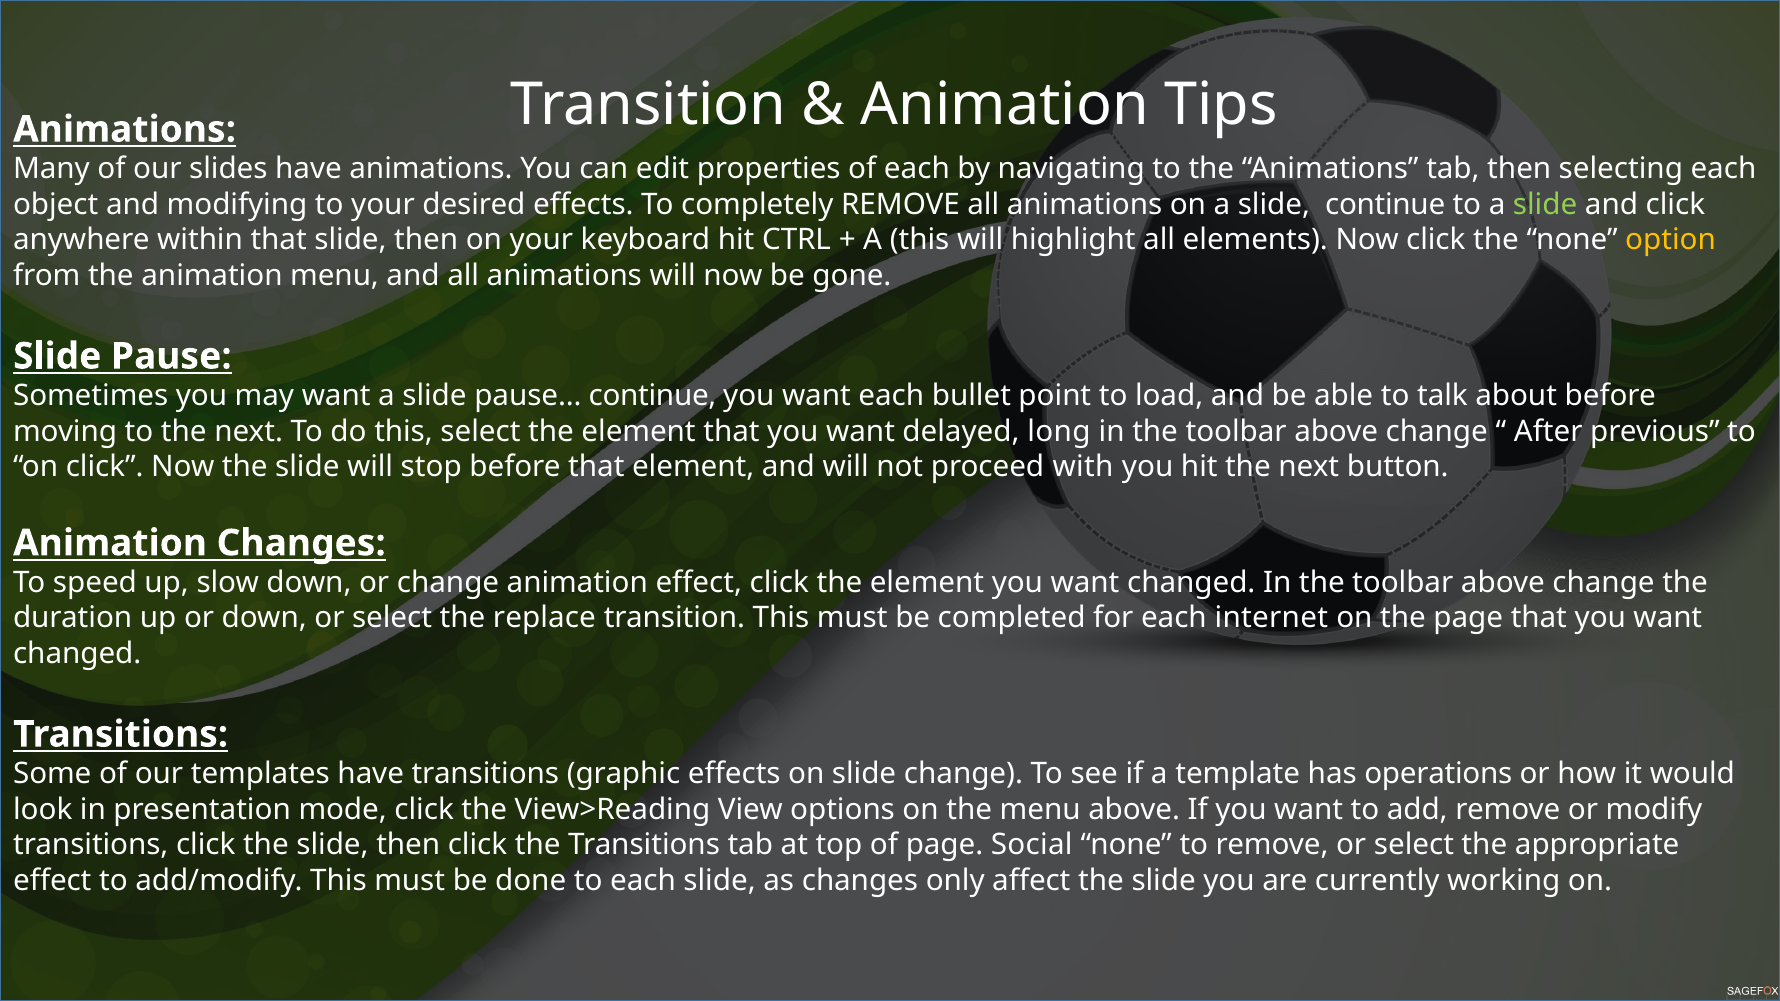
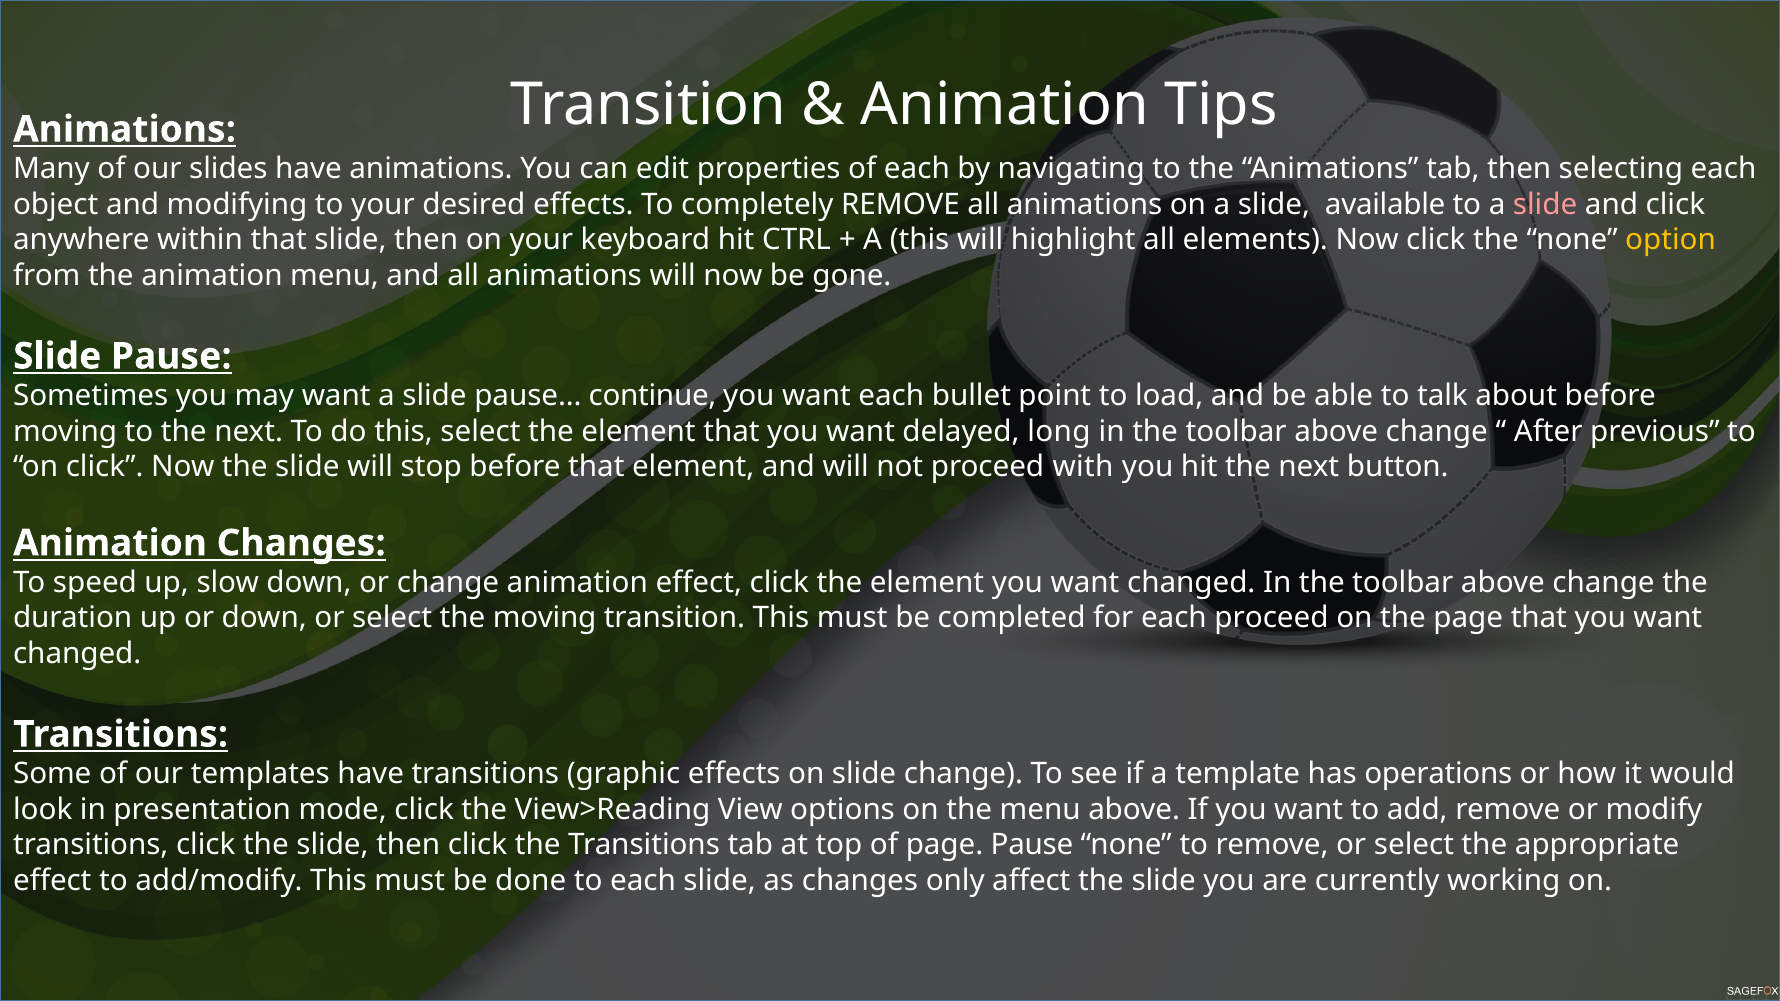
slide continue: continue -> available
slide at (1545, 205) colour: light green -> pink
the replace: replace -> moving
each internet: internet -> proceed
page Social: Social -> Pause
